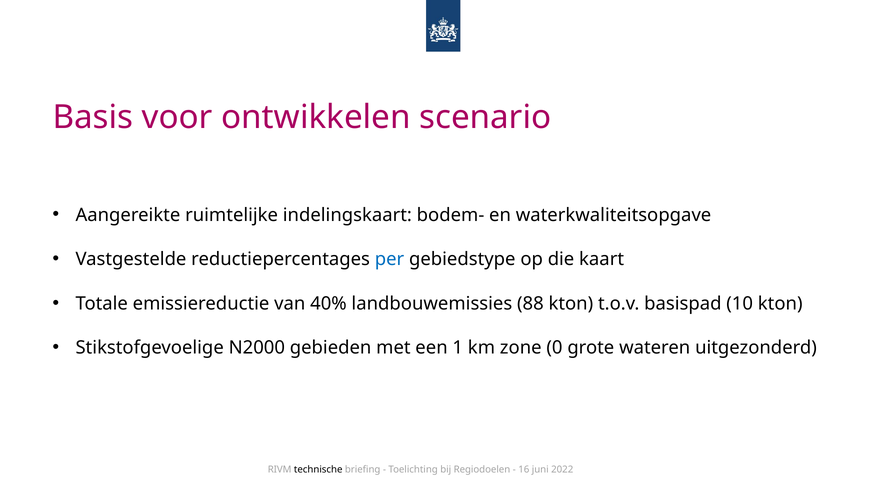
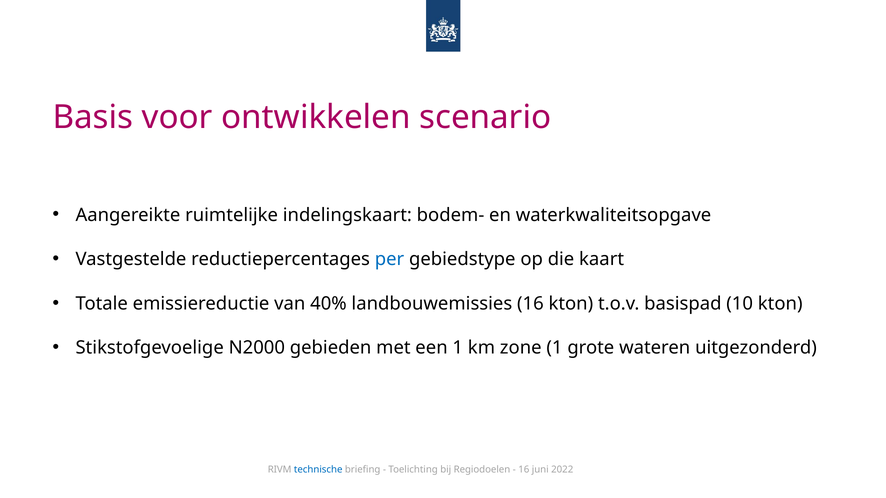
landbouwemissies 88: 88 -> 16
zone 0: 0 -> 1
technische colour: black -> blue
